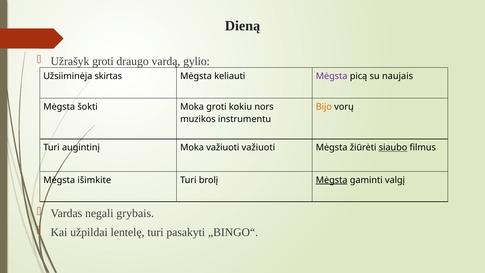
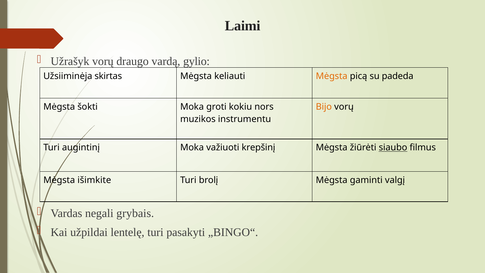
Dieną: Dieną -> Laimi
Užrašyk groti: groti -> vorų
Mėgsta at (332, 76) colour: purple -> orange
naujais: naujais -> padeda
važiuoti važiuoti: važiuoti -> krepšinį
Mėgsta at (332, 180) underline: present -> none
